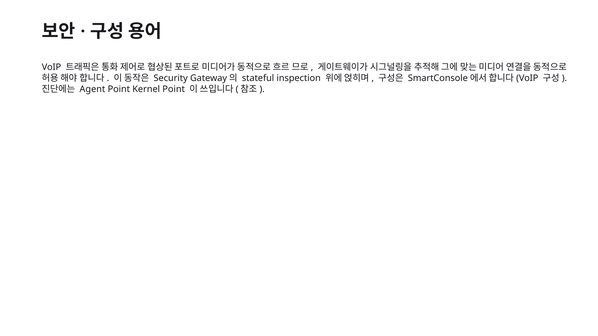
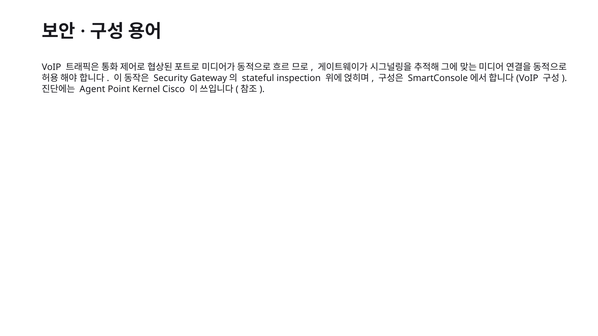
Kernel Point: Point -> Cisco
